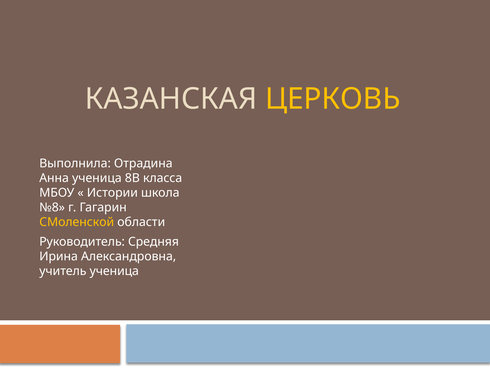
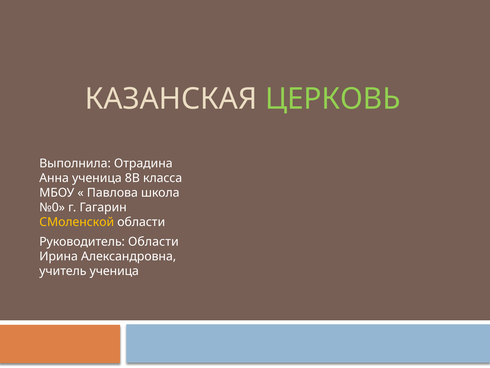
ЦЕРКОВЬ colour: yellow -> light green
Истории: Истории -> Павлова
№8: №8 -> №0
Руководитель Средняя: Средняя -> Области
